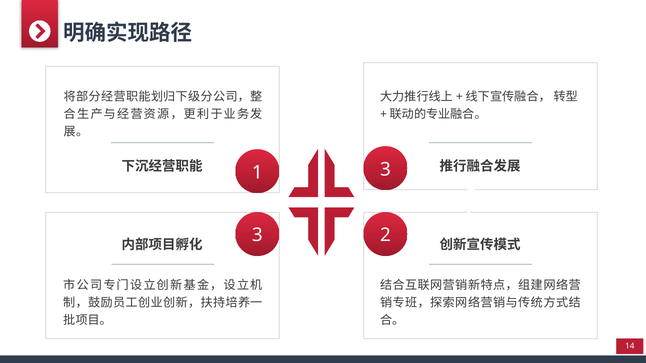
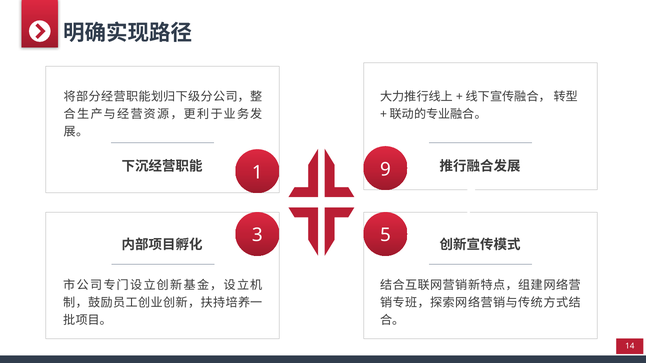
1 3: 3 -> 9
2: 2 -> 5
